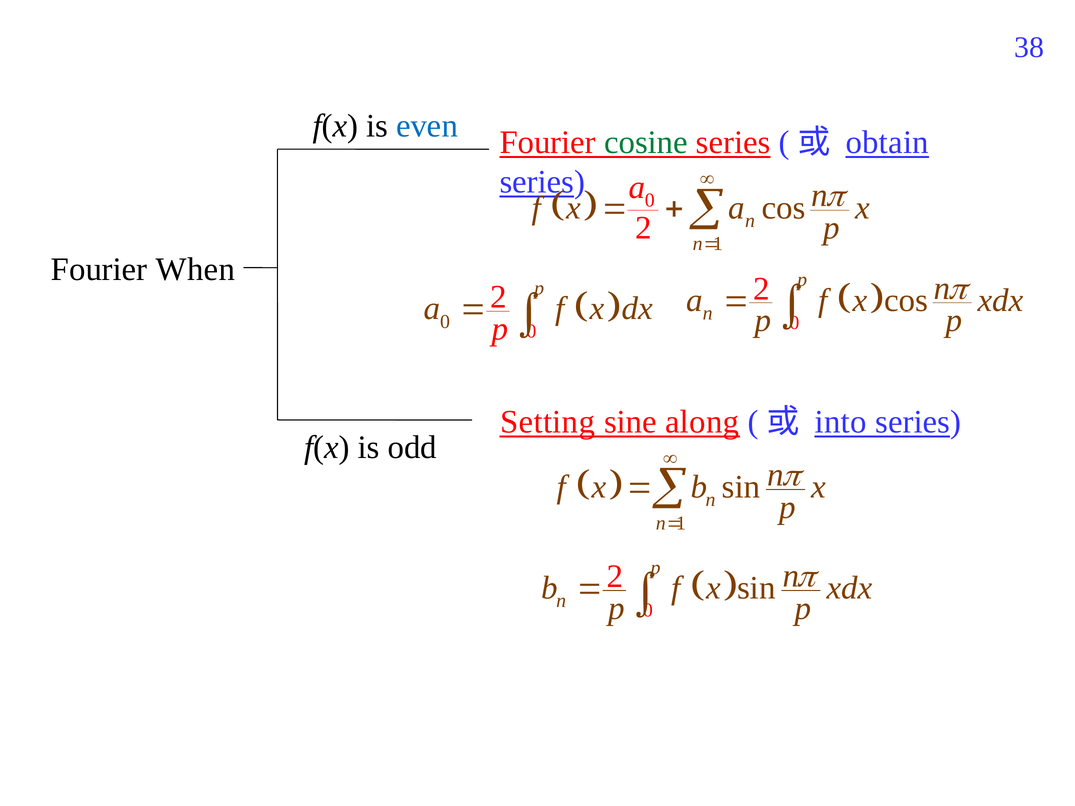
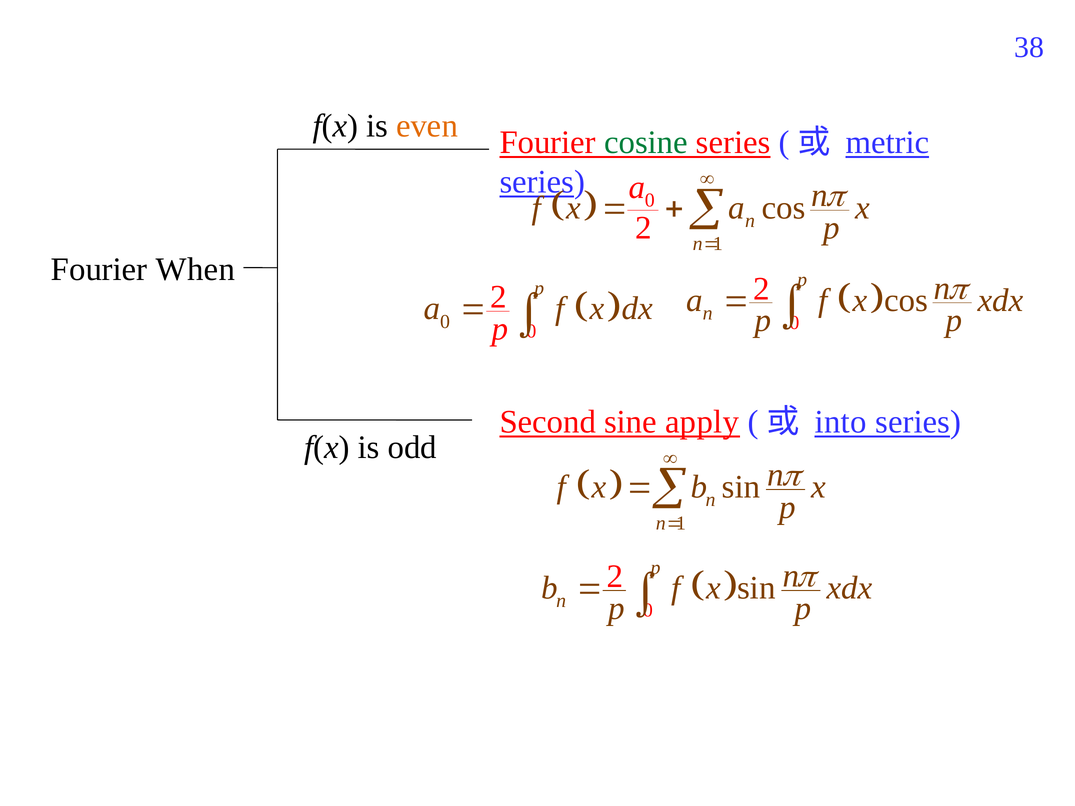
even colour: blue -> orange
obtain: obtain -> metric
Setting: Setting -> Second
along: along -> apply
